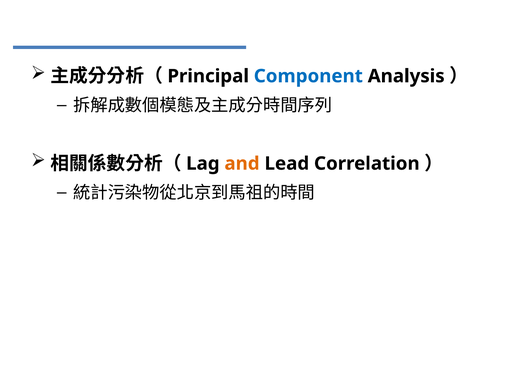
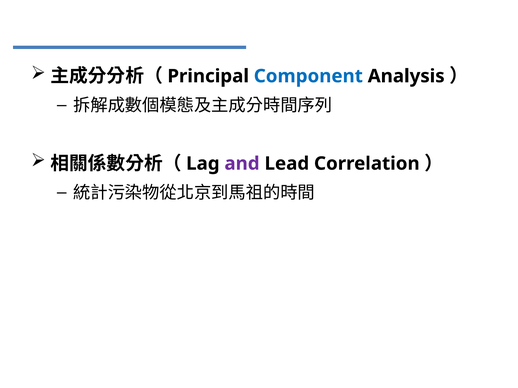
and colour: orange -> purple
